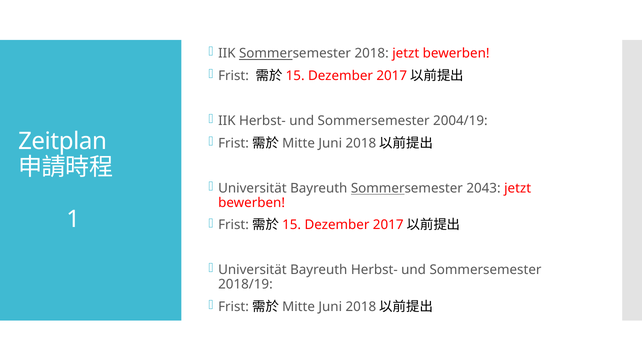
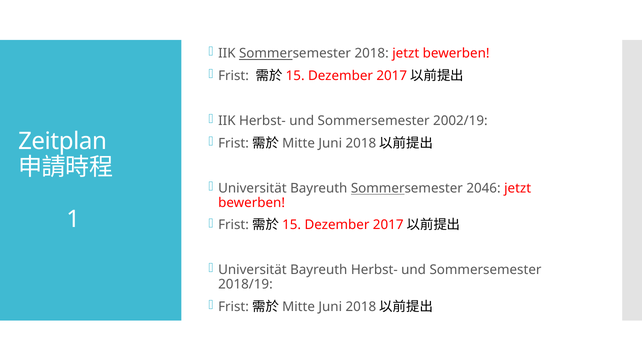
2004/19: 2004/19 -> 2002/19
2043: 2043 -> 2046
